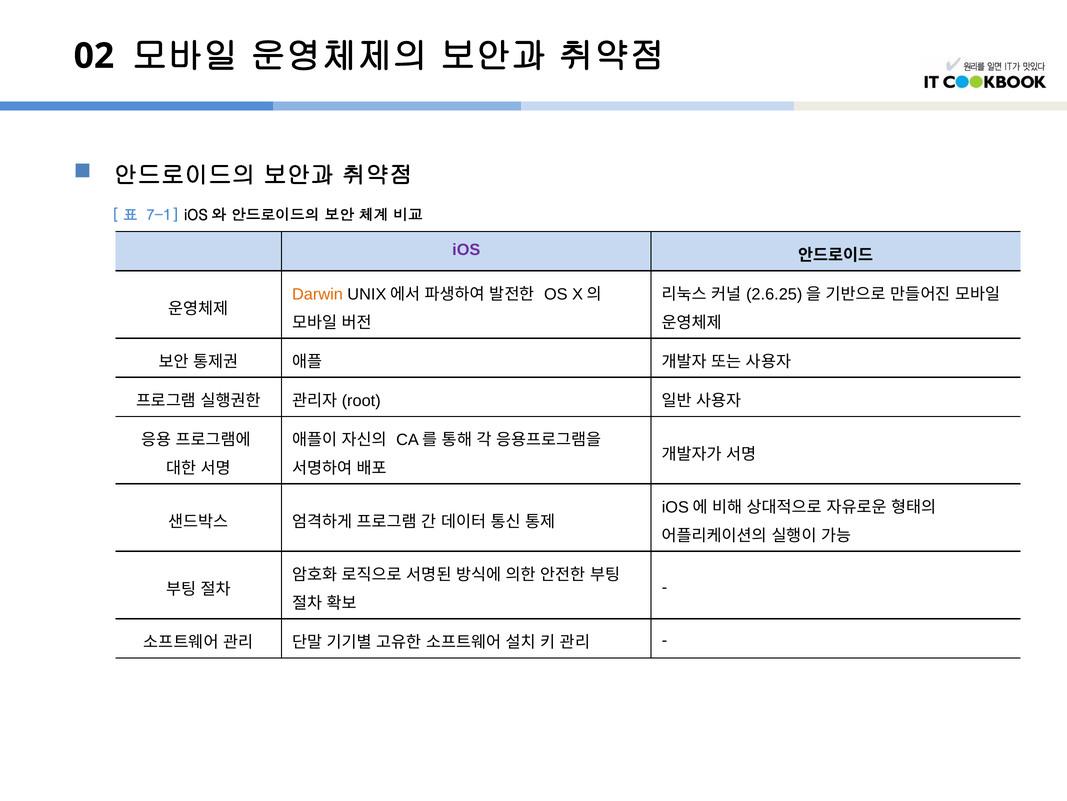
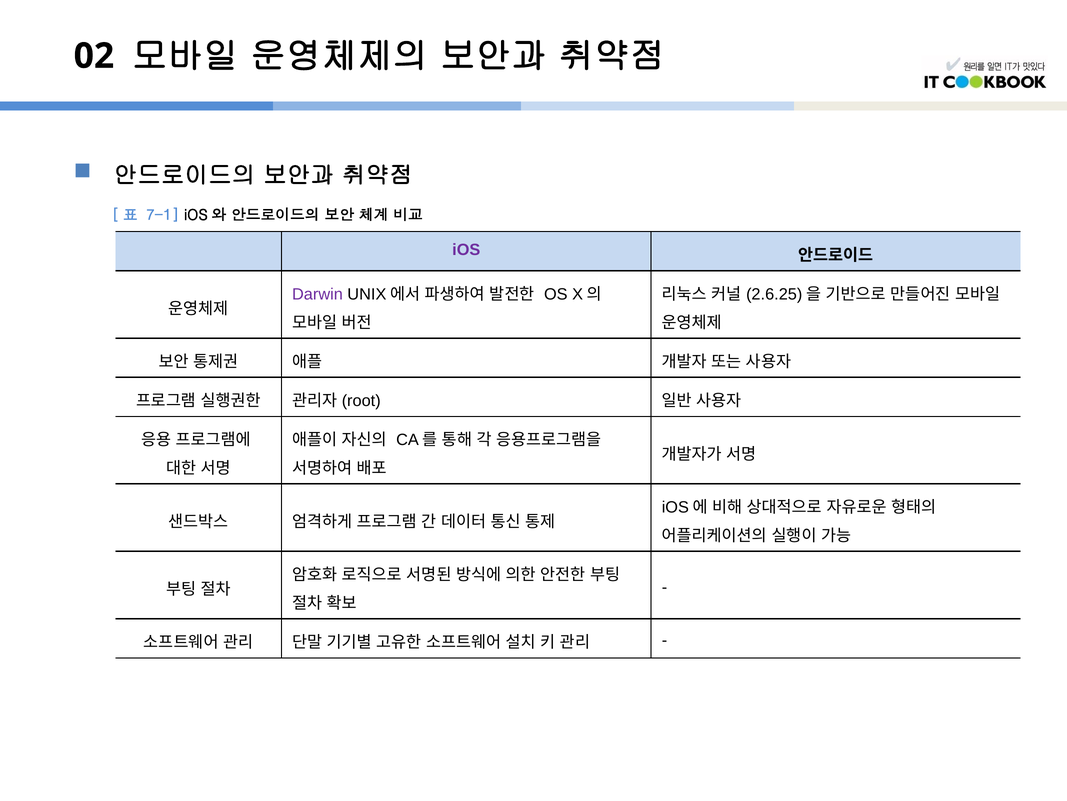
Darwin colour: orange -> purple
